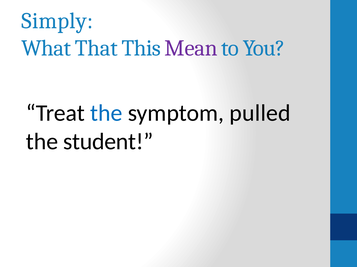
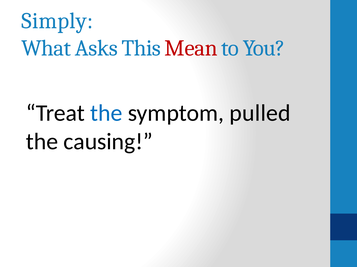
That: That -> Asks
Mean colour: purple -> red
student: student -> causing
